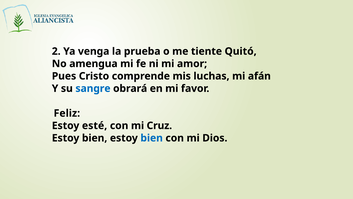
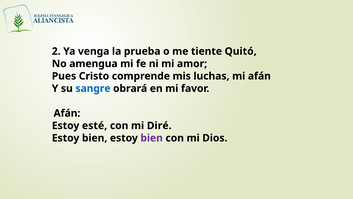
Feliz at (67, 113): Feliz -> Afán
Cruz: Cruz -> Diré
bien at (152, 138) colour: blue -> purple
